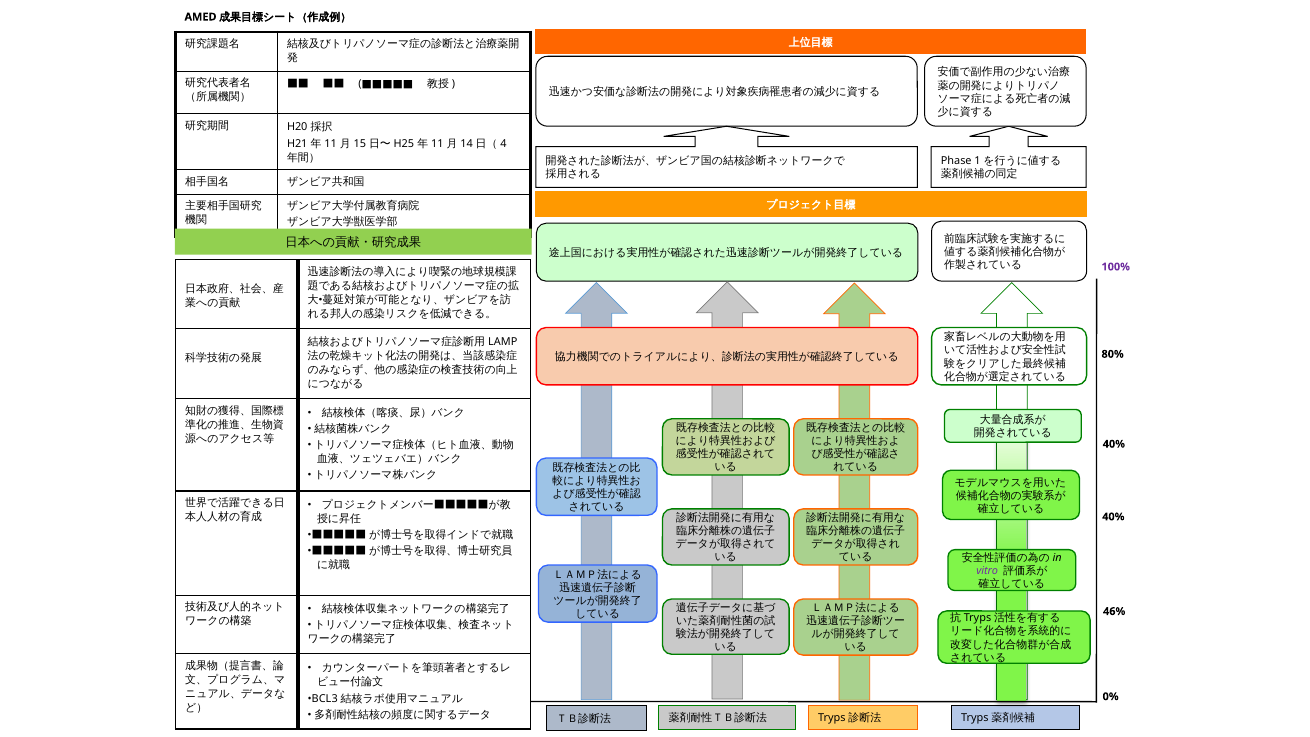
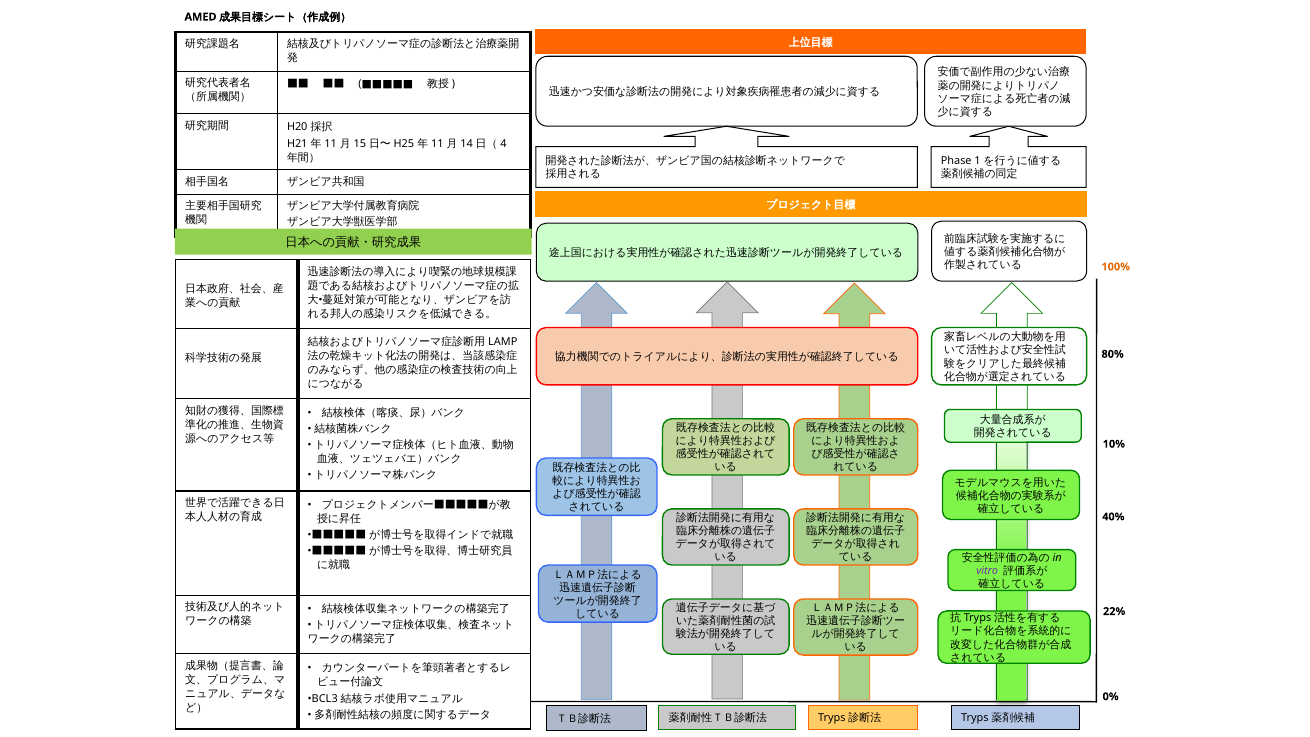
100% colour: purple -> orange
40% at (1114, 444): 40% -> 10%
46%: 46% -> 22%
